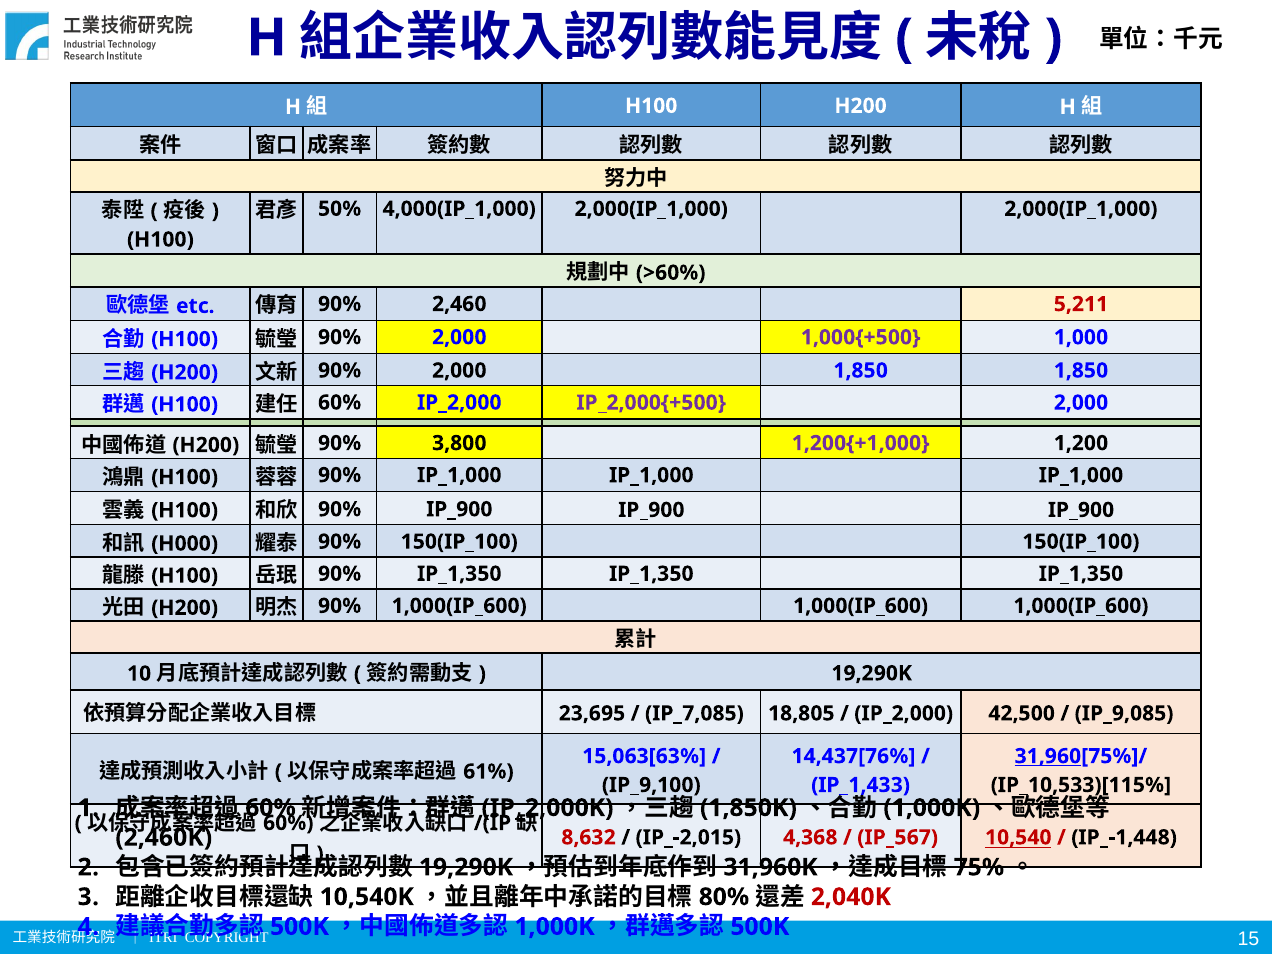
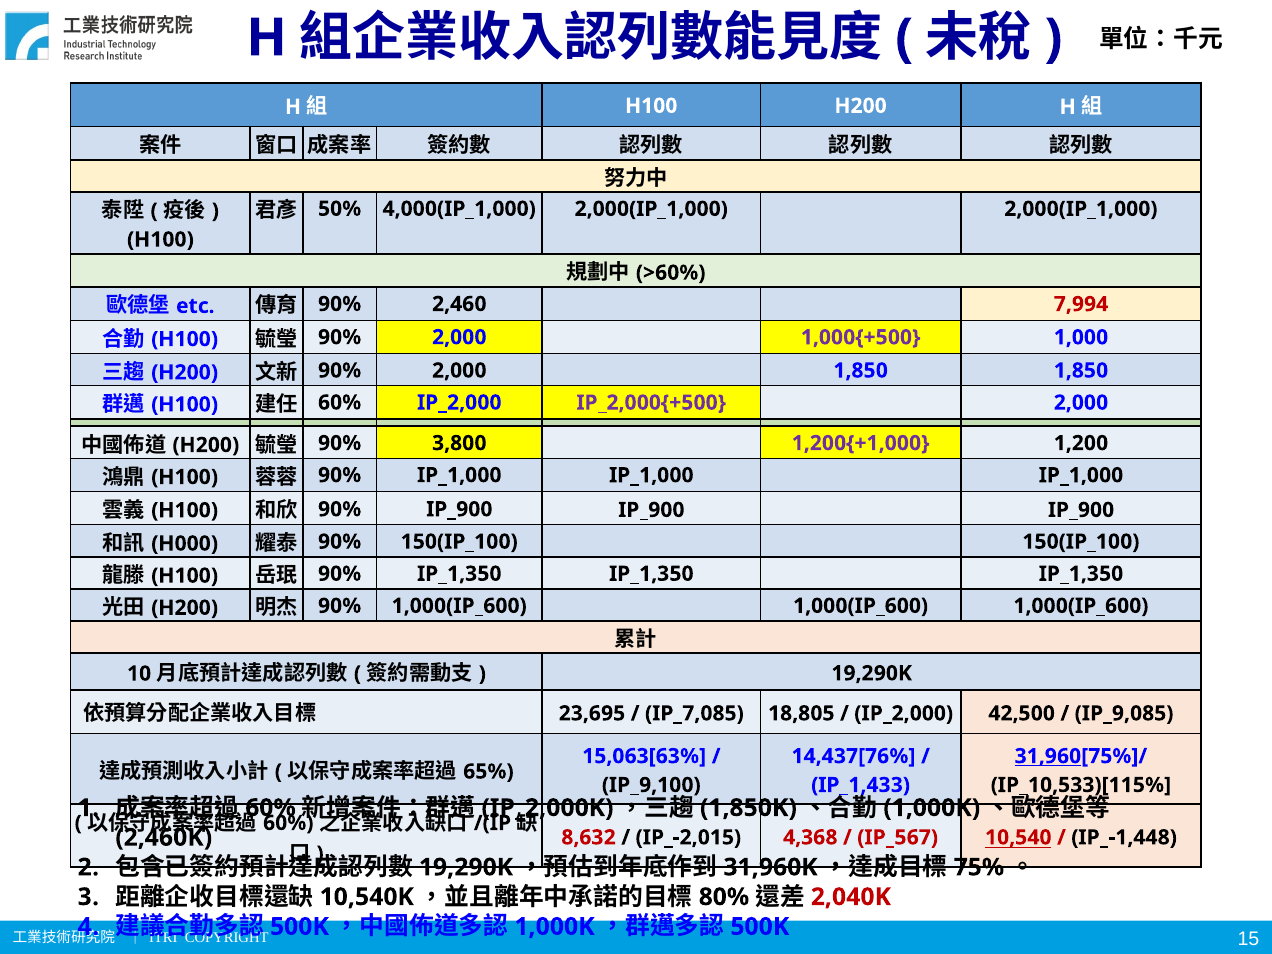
5,211: 5,211 -> 7,994
61%: 61% -> 65%
